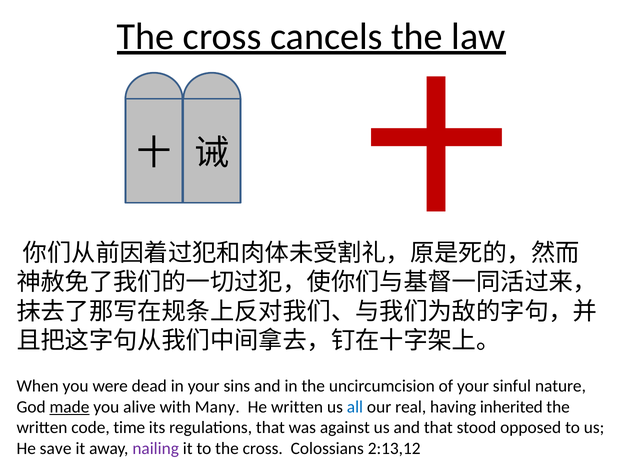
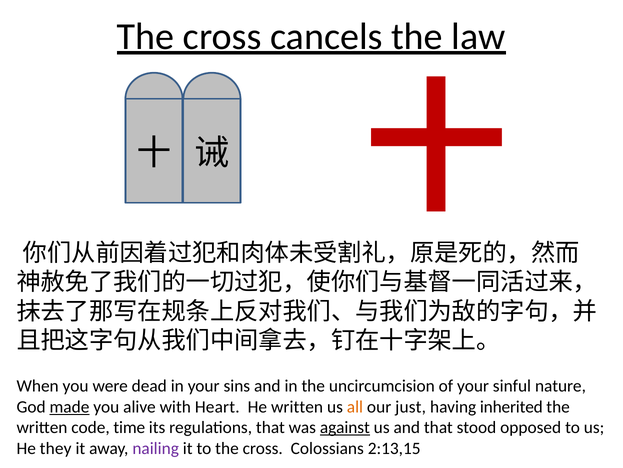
Many: Many -> Heart
all colour: blue -> orange
real: real -> just
against underline: none -> present
save: save -> they
2:13,12: 2:13,12 -> 2:13,15
